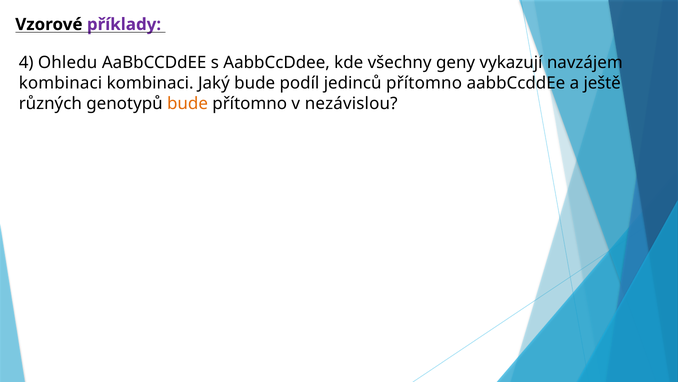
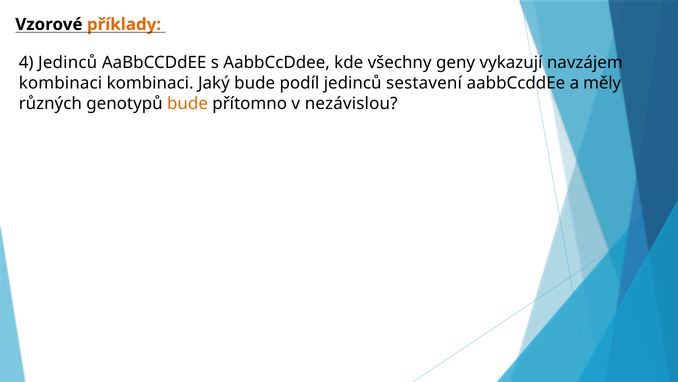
příklady colour: purple -> orange
4 Ohledu: Ohledu -> Jedinců
jedinců přítomno: přítomno -> sestavení
ještě: ještě -> měly
